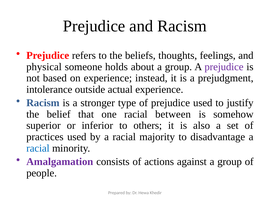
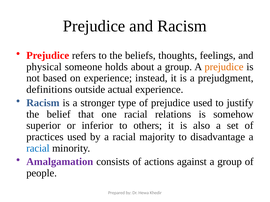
prejudice at (224, 67) colour: purple -> orange
intolerance: intolerance -> definitions
between: between -> relations
